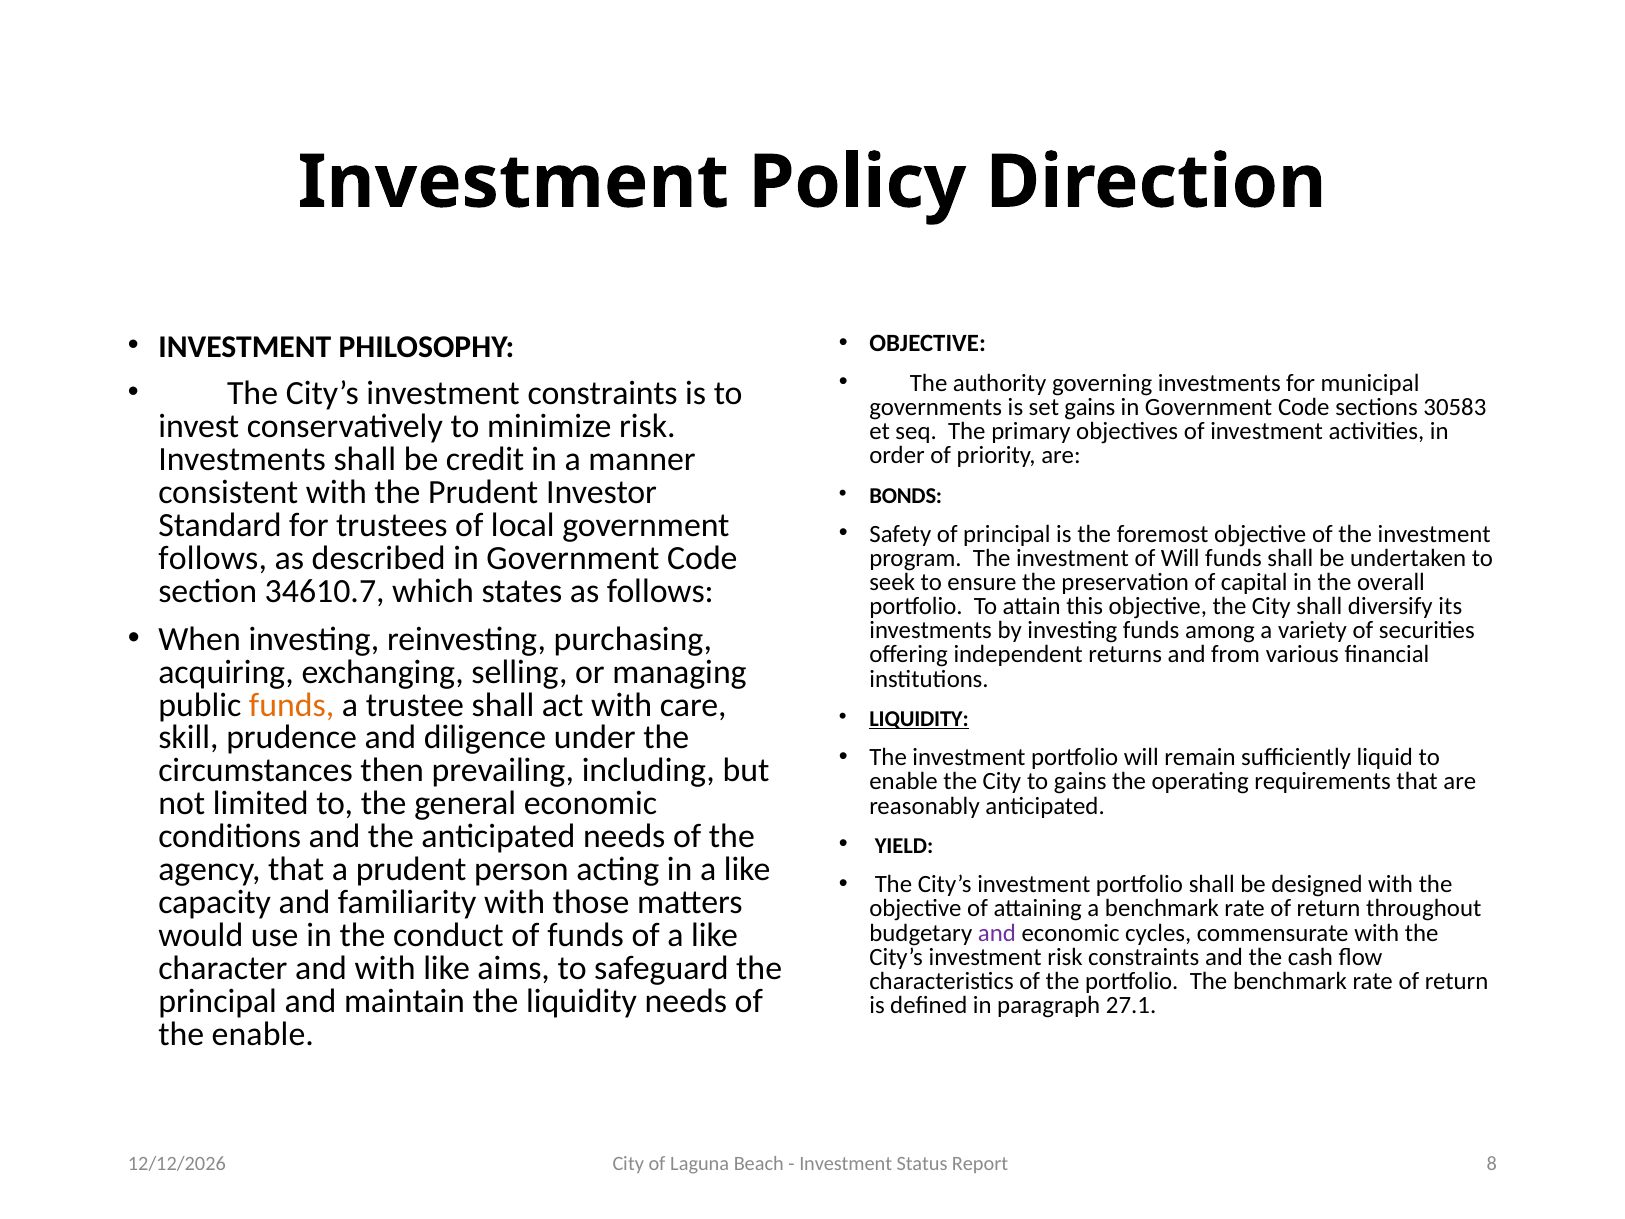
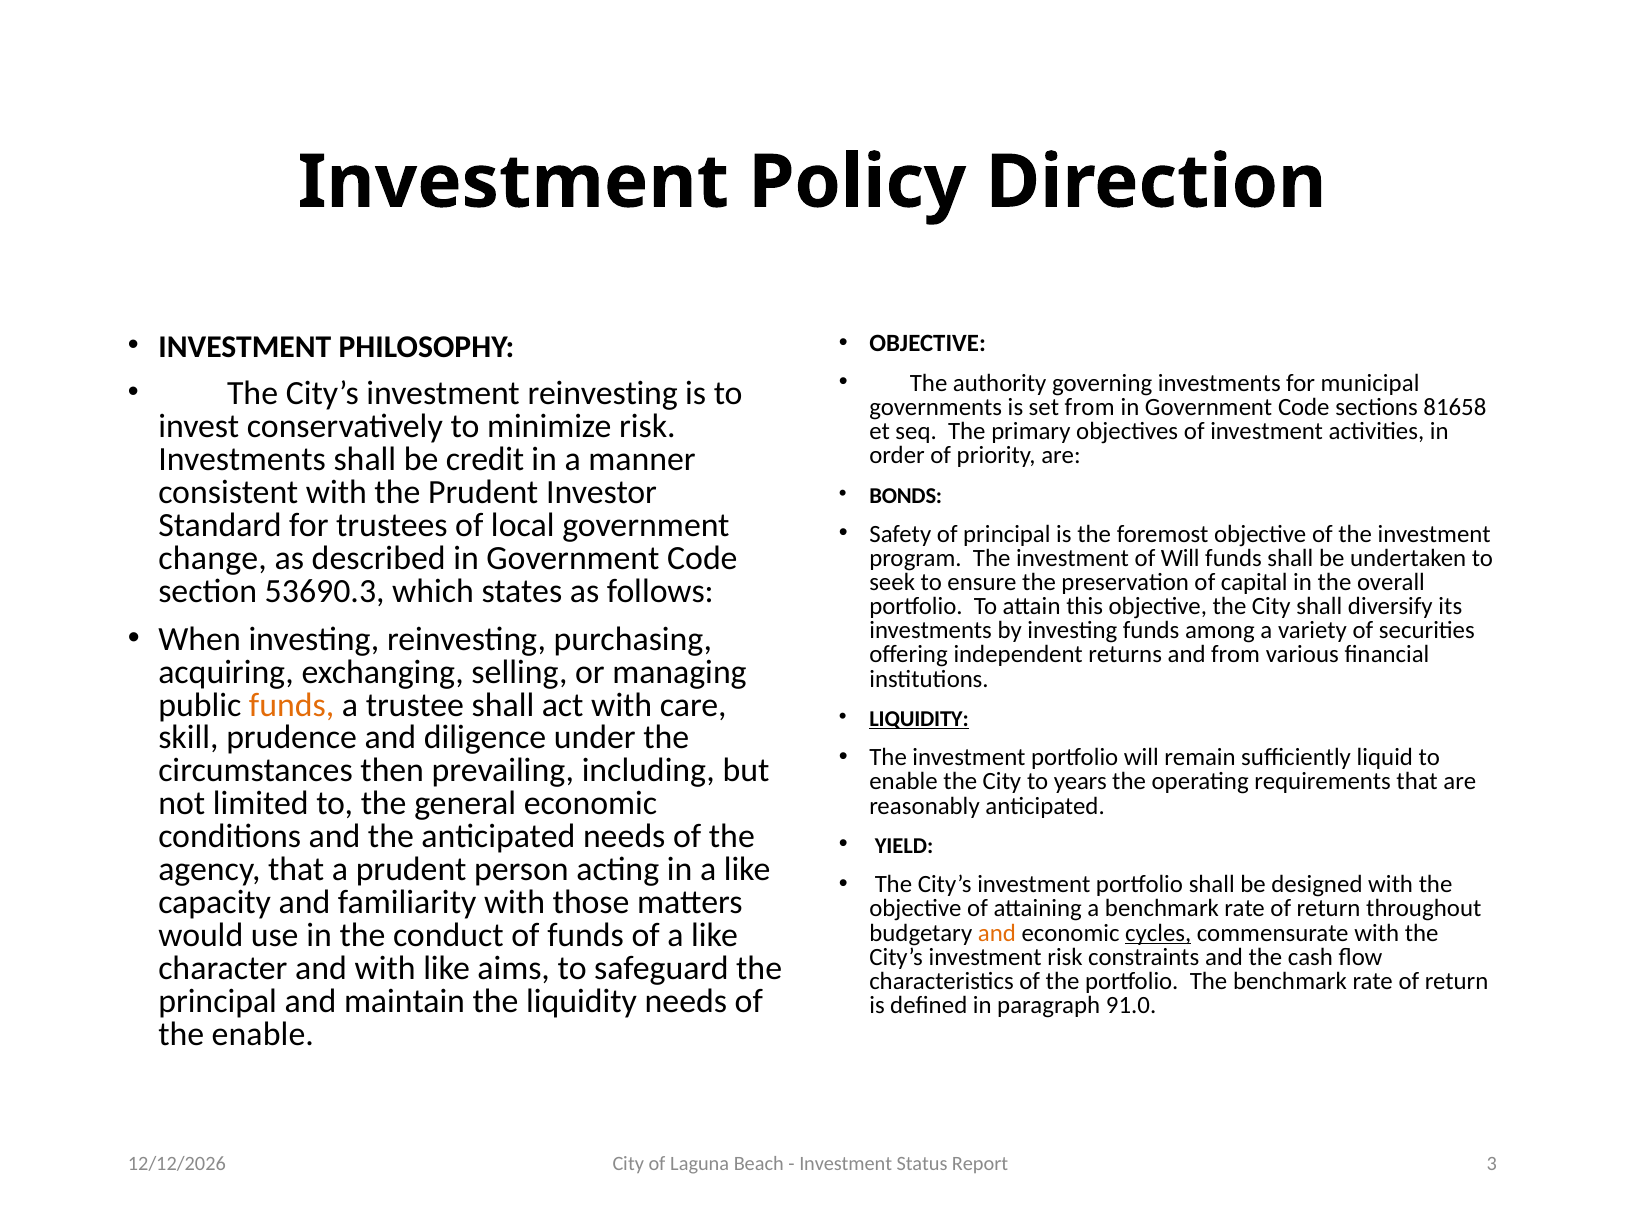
investment constraints: constraints -> reinvesting
set gains: gains -> from
30583: 30583 -> 81658
follows at (213, 558): follows -> change
34610.7: 34610.7 -> 53690.3
to gains: gains -> years
and at (997, 933) colour: purple -> orange
cycles underline: none -> present
27.1: 27.1 -> 91.0
8: 8 -> 3
